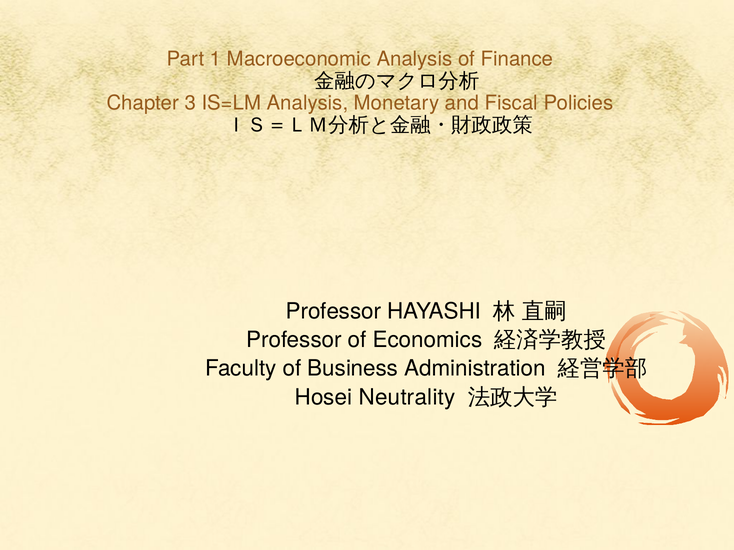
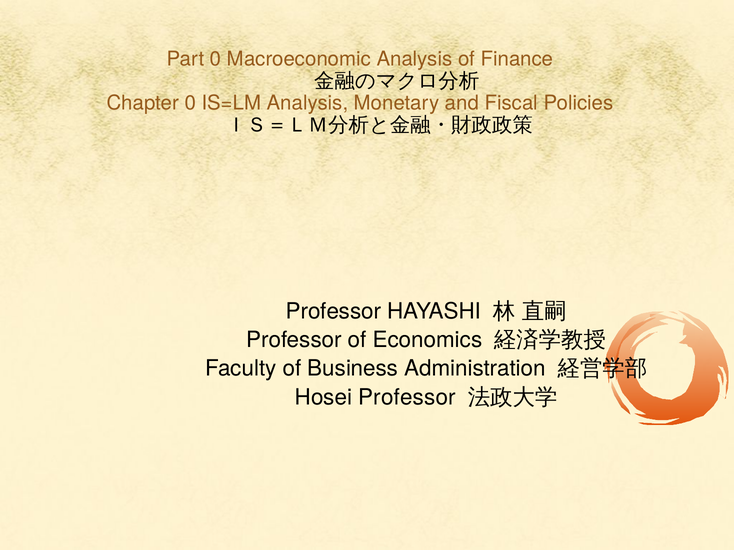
Part 1: 1 -> 0
Chapter 3: 3 -> 0
Hosei Neutrality: Neutrality -> Professor
